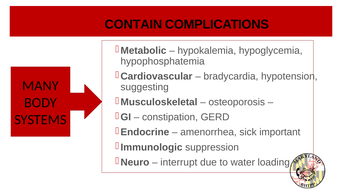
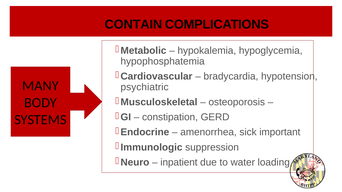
suggesting: suggesting -> psychiatric
interrupt: interrupt -> inpatient
